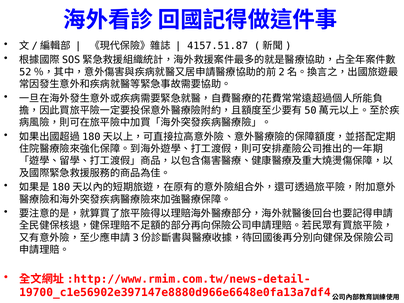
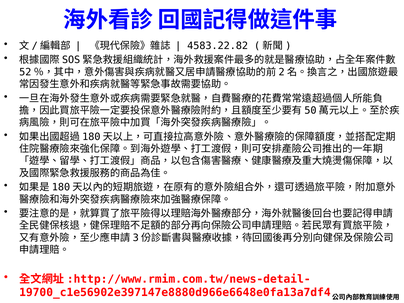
4157.51.87: 4157.51.87 -> 4583.22.82
